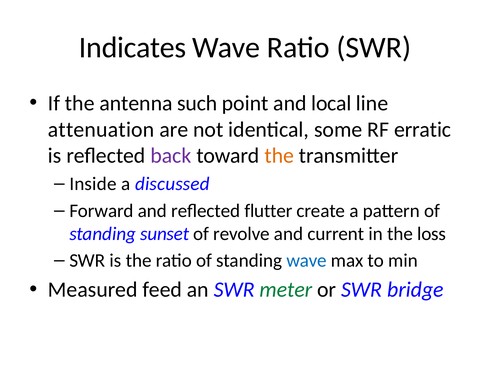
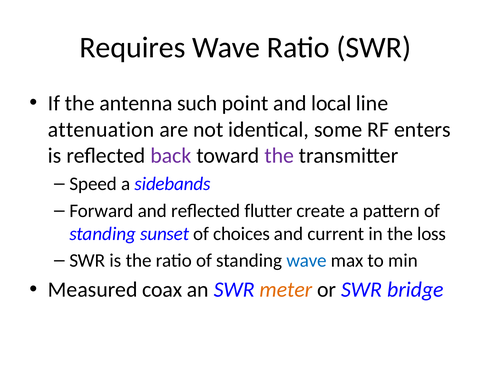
Indicates: Indicates -> Requires
erratic: erratic -> enters
the at (279, 155) colour: orange -> purple
Inside: Inside -> Speed
discussed: discussed -> sidebands
revolve: revolve -> choices
feed: feed -> coax
meter colour: green -> orange
